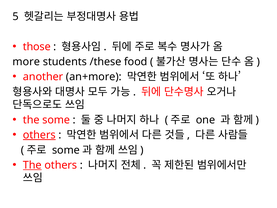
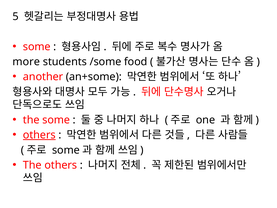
those at (37, 47): those -> some
/these: /these -> /some
an+more: an+more -> an+some
The at (32, 165) underline: present -> none
